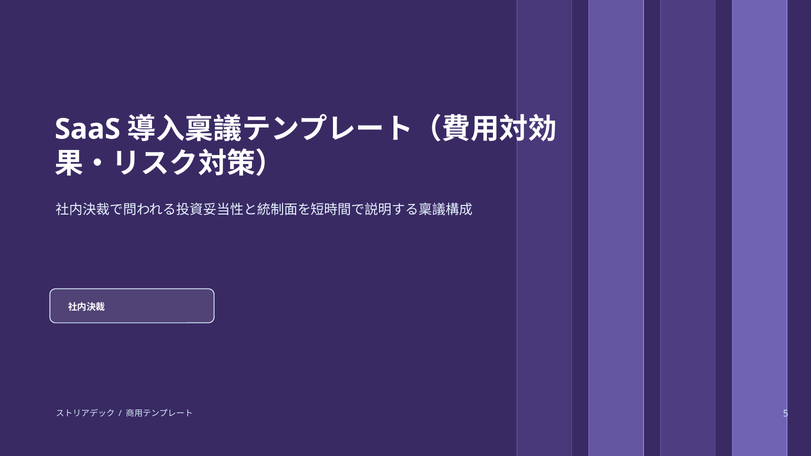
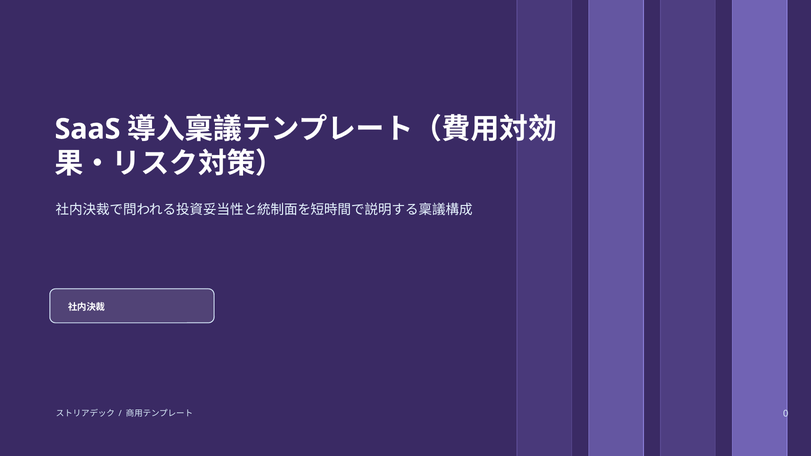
5: 5 -> 0
